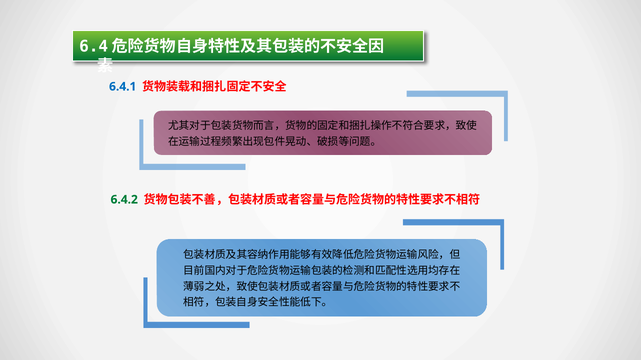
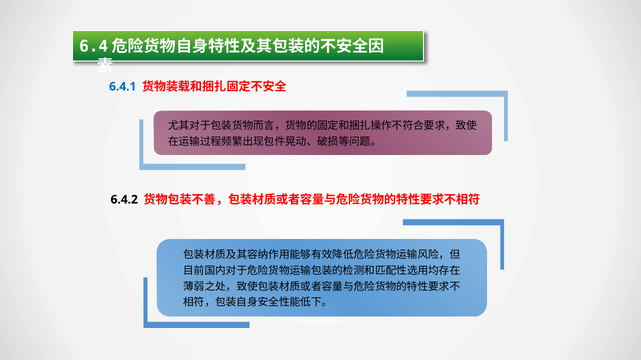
6.4.2 colour: green -> black
